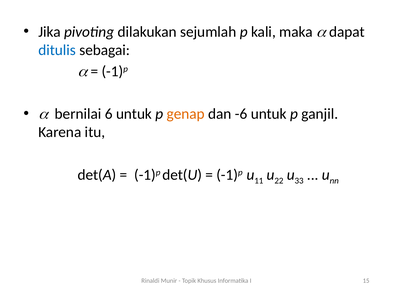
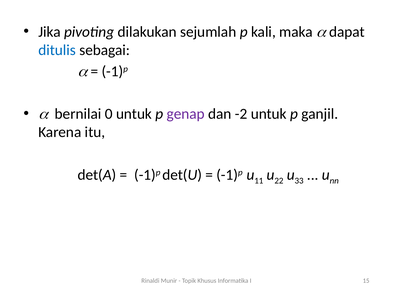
6: 6 -> 0
genap colour: orange -> purple
-6: -6 -> -2
